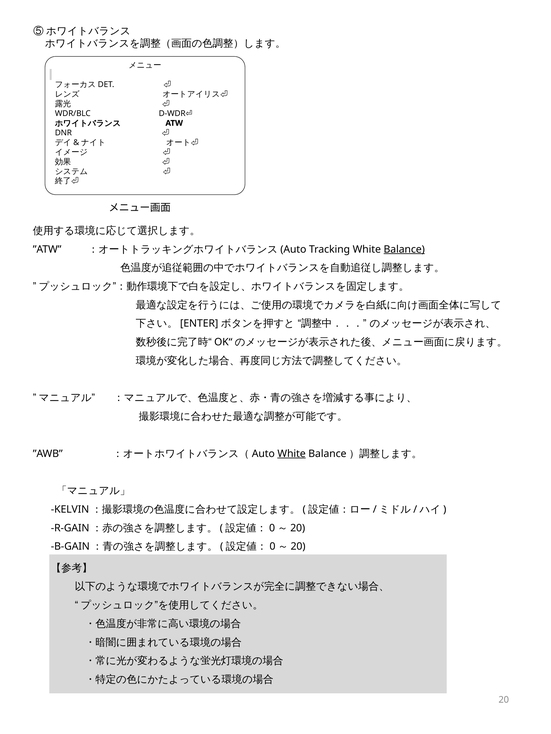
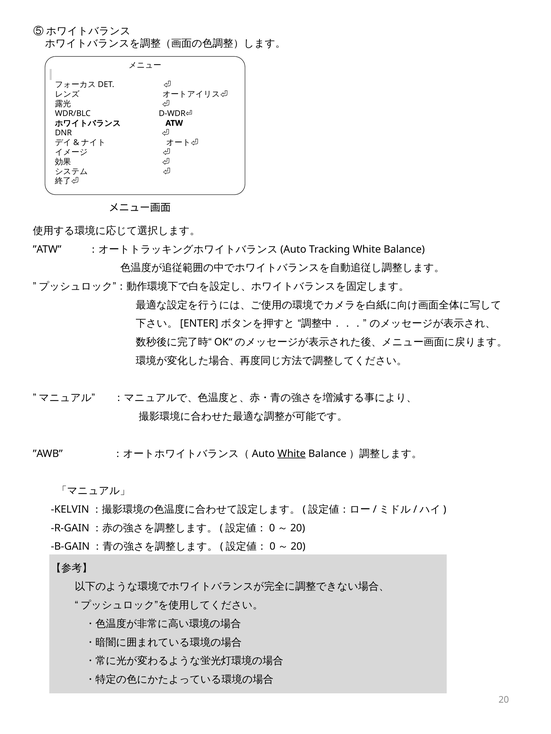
Balance underline: present -> none
